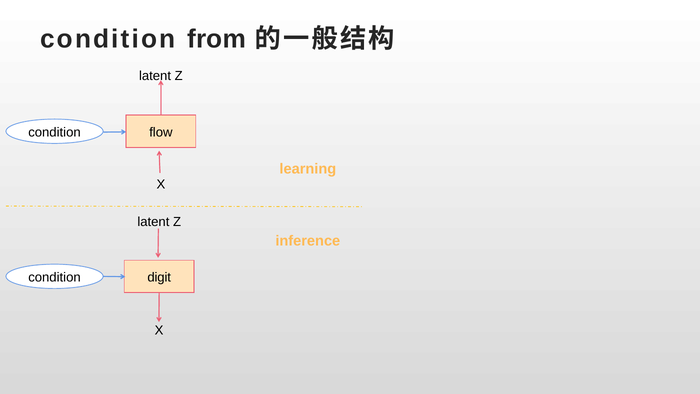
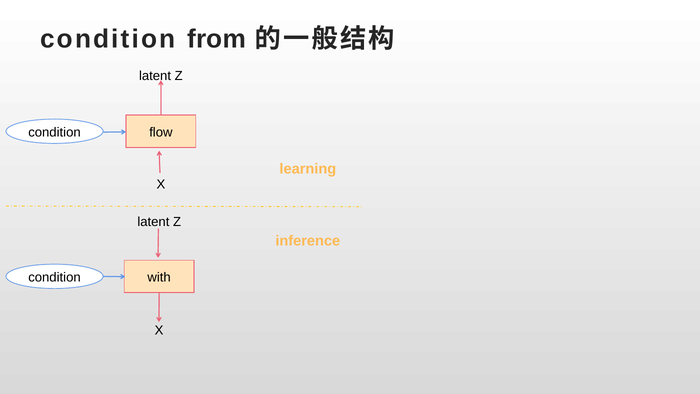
digit: digit -> with
